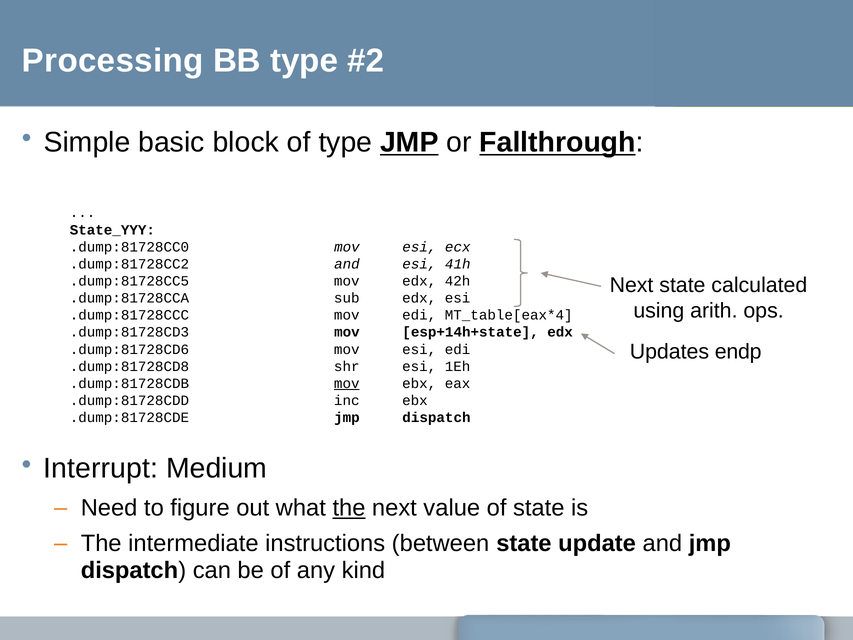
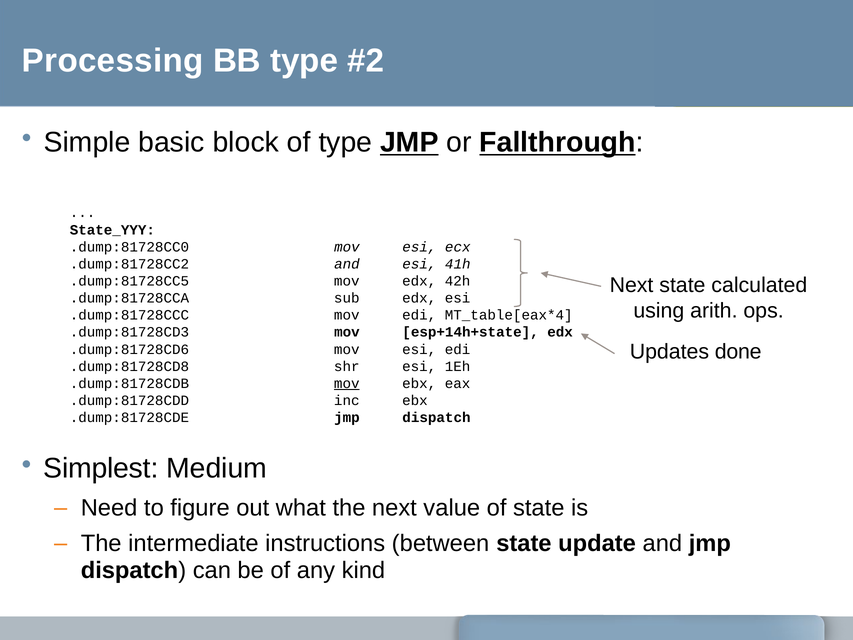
endp: endp -> done
Interrupt: Interrupt -> Simplest
the at (349, 508) underline: present -> none
